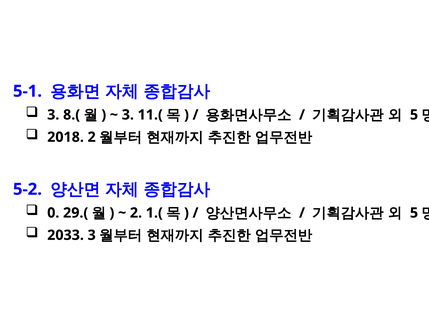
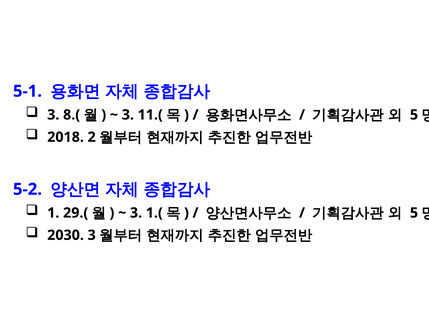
0: 0 -> 1
2 at (136, 213): 2 -> 3
2033: 2033 -> 2030
